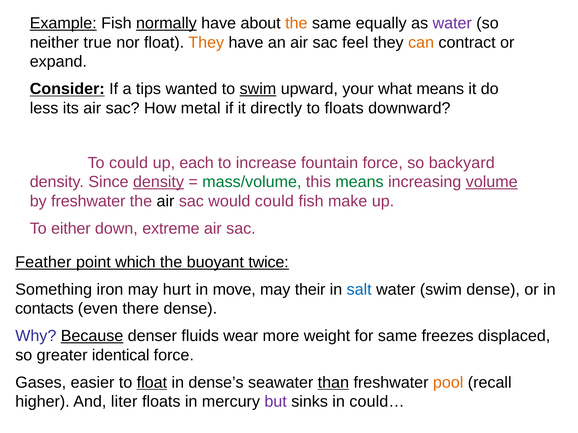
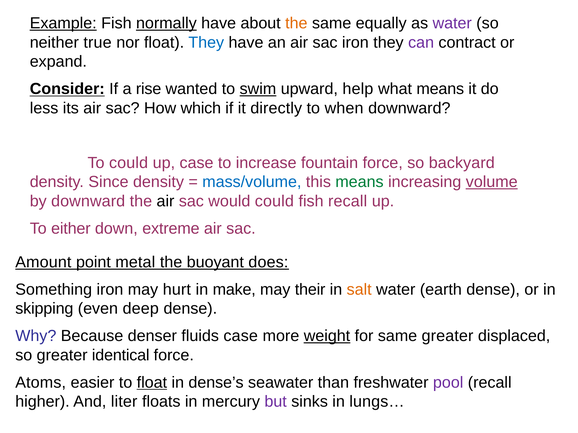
They at (206, 42) colour: orange -> blue
sac feel: feel -> iron
can colour: orange -> purple
tips: tips -> rise
your: your -> help
metal: metal -> which
to floats: floats -> when
up each: each -> case
density at (158, 182) underline: present -> none
mass/volume colour: green -> blue
by freshwater: freshwater -> downward
fish make: make -> recall
Feather: Feather -> Amount
which: which -> metal
twice: twice -> does
move: move -> make
salt colour: blue -> orange
water swim: swim -> earth
contacts: contacts -> skipping
there: there -> deep
Because underline: present -> none
fluids wear: wear -> case
weight underline: none -> present
same freezes: freezes -> greater
Gases: Gases -> Atoms
than underline: present -> none
pool colour: orange -> purple
could…: could… -> lungs…
